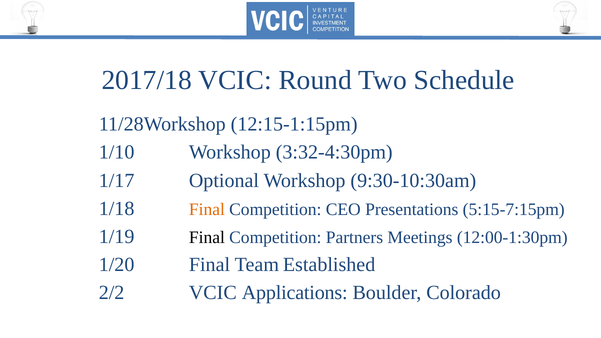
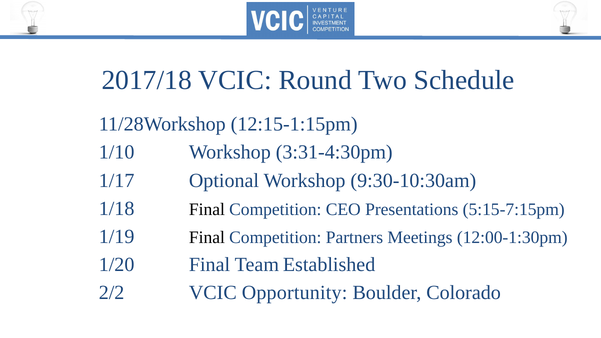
3:32-4:30pm: 3:32-4:30pm -> 3:31-4:30pm
Final at (207, 209) colour: orange -> black
Applications: Applications -> Opportunity
